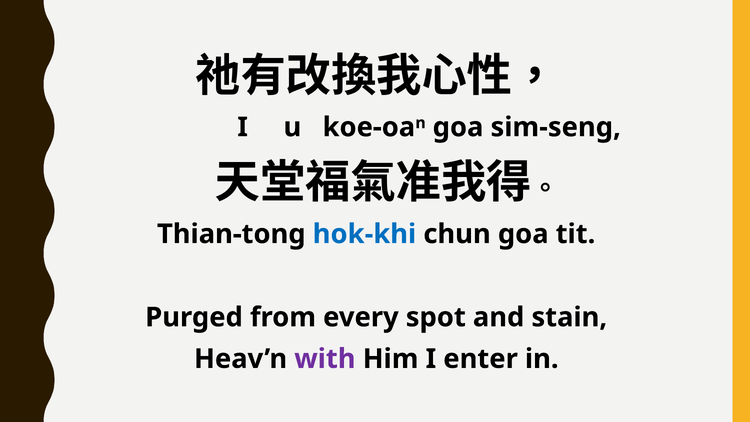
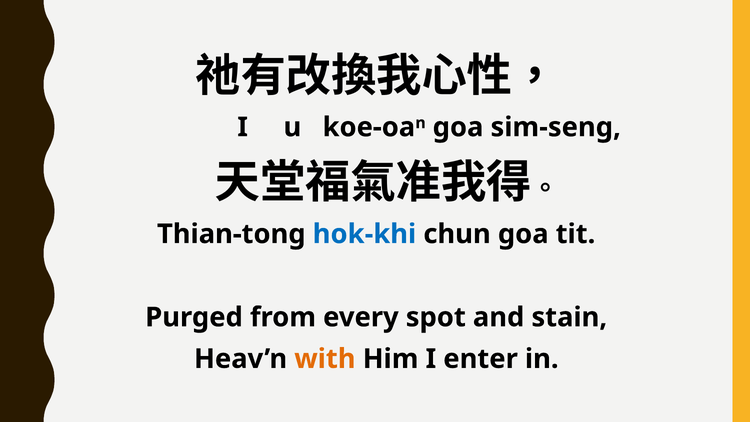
with colour: purple -> orange
